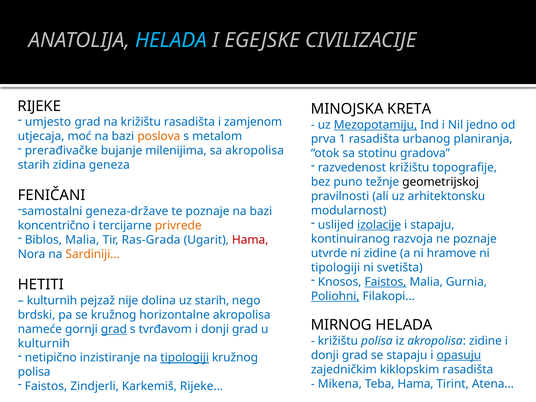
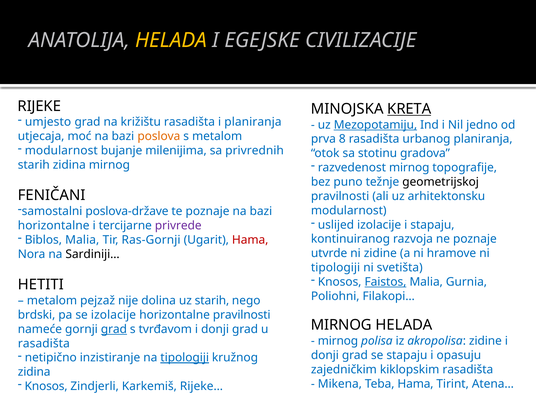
HELADA at (171, 40) colour: light blue -> yellow
KRETA underline: none -> present
i zamjenom: zamjenom -> planiranja
1: 1 -> 8
prerađivačke at (61, 151): prerađivačke -> modularnost
sa akropolisa: akropolisa -> privrednih
razvedenost križištu: križištu -> mirnog
zidina geneza: geneza -> mirnog
geneza-države: geneza-države -> poslova-države
izolacije at (379, 225) underline: present -> none
koncentrično at (54, 226): koncentrično -> horizontalne
privrede colour: orange -> purple
Ras-Grada: Ras-Grada -> Ras-Gornji
Sardiniji… colour: orange -> black
Poliohni underline: present -> none
kulturnih at (52, 301): kulturnih -> metalom
se kružnog: kružnog -> izolacije
horizontalne akropolisa: akropolisa -> pravilnosti
križištu at (338, 341): križištu -> mirnog
kulturnih at (44, 343): kulturnih -> rasadišta
opasuju underline: present -> none
polisa at (34, 372): polisa -> zidina
Faistos at (46, 386): Faistos -> Knosos
